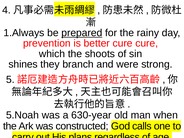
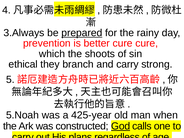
1.Always: 1.Always -> 3.Always
shines: shines -> ethical
and were: were -> carry
630-year: 630-year -> 425-year
God underline: none -> present
